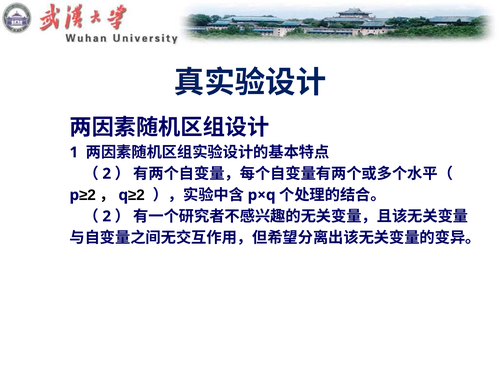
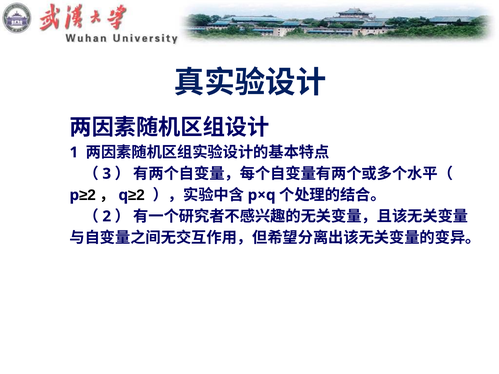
2 at (107, 174): 2 -> 3
